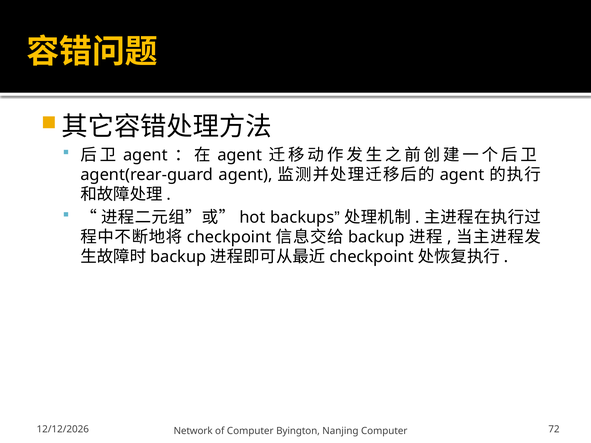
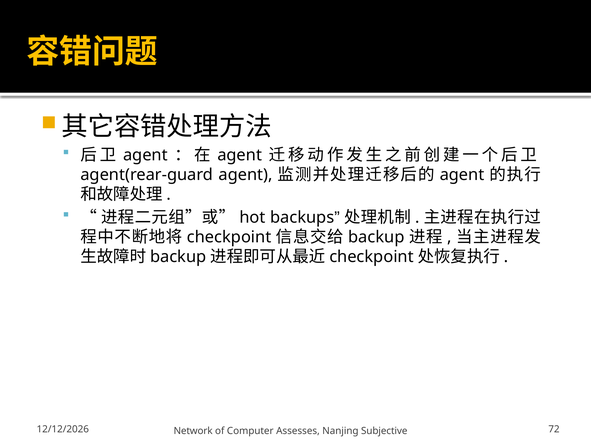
Byington: Byington -> Assesses
Nanjing Computer: Computer -> Subjective
